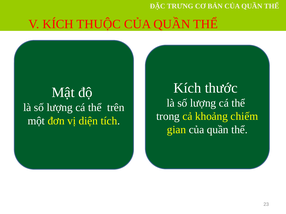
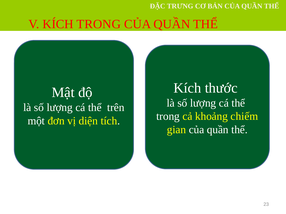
KÍCH THUỘC: THUỘC -> TRONG
